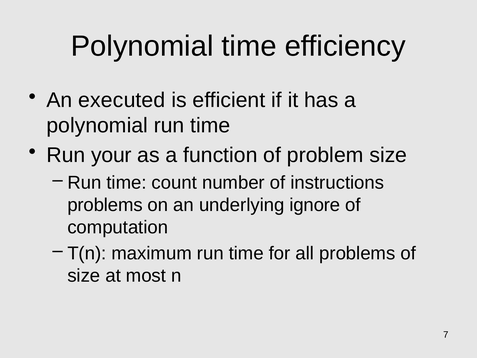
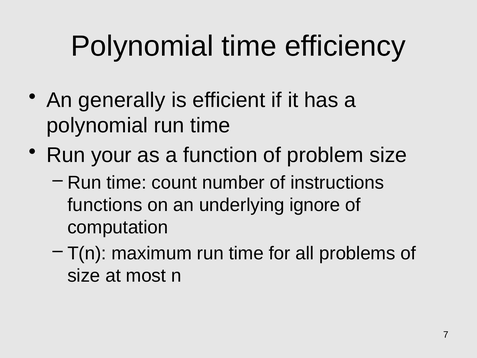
executed: executed -> generally
problems at (105, 205): problems -> functions
